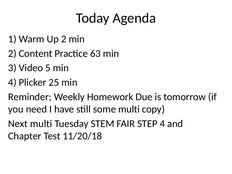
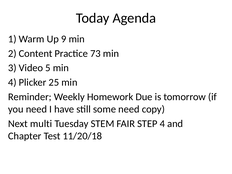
Up 2: 2 -> 9
63: 63 -> 73
some multi: multi -> need
